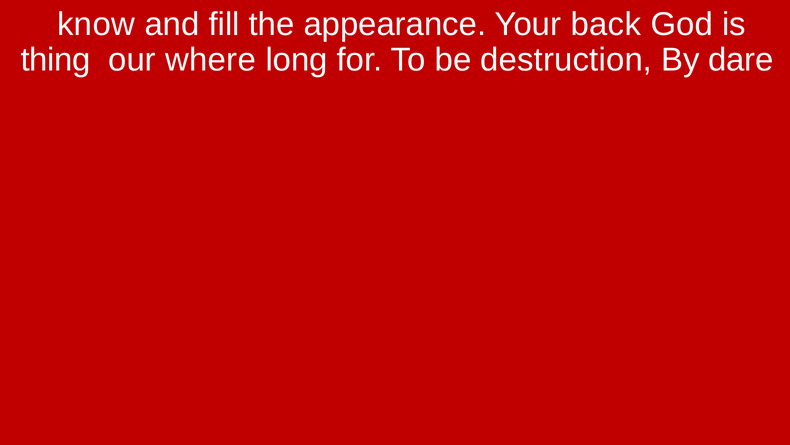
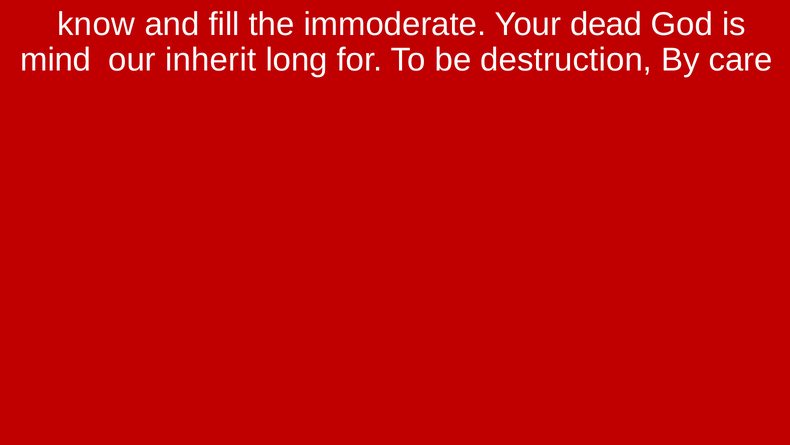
appearance: appearance -> immoderate
back: back -> dead
thing: thing -> mind
where: where -> inherit
dare: dare -> care
